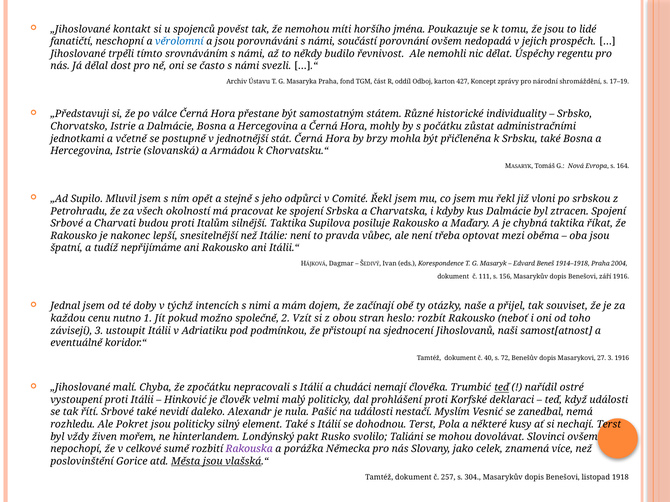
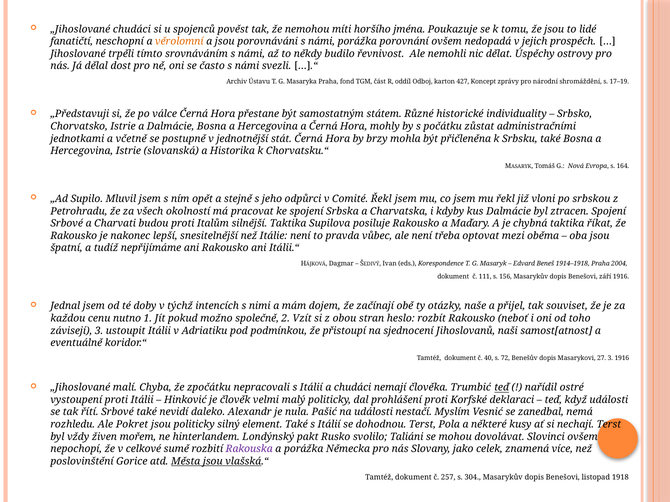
„Jihoslované kontakt: kontakt -> chudáci
věrolomní colour: blue -> orange
námi součástí: součástí -> porážka
regentu: regentu -> ostrovy
Armádou: Armádou -> Historika
